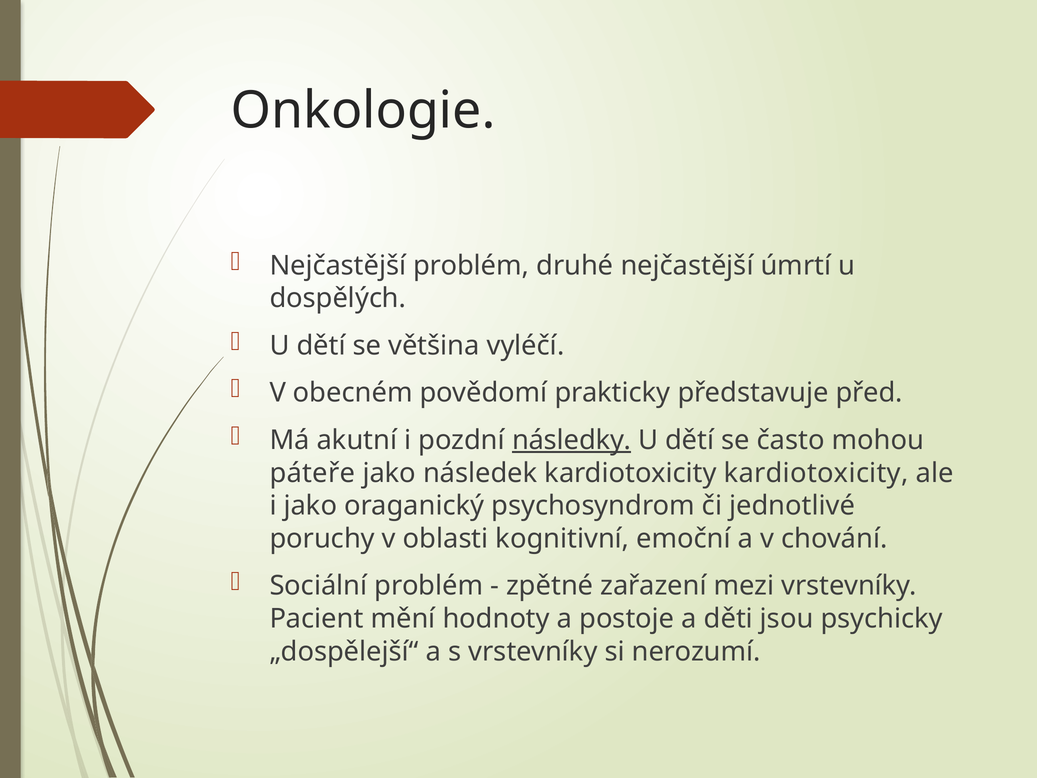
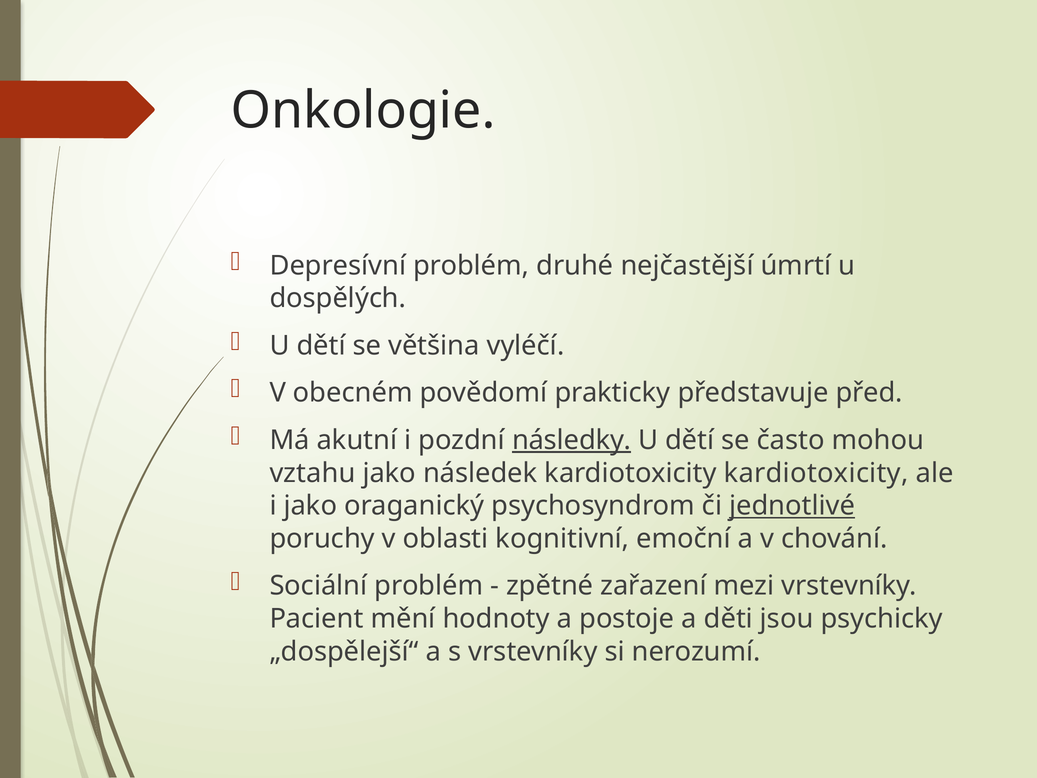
Nejčastější at (338, 265): Nejčastější -> Depresívní
páteře: páteře -> vztahu
jednotlivé underline: none -> present
